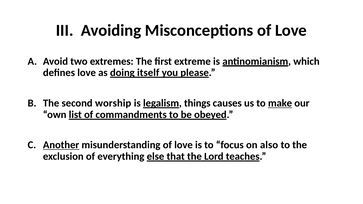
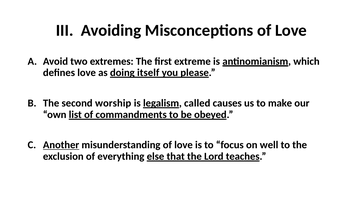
things: things -> called
make underline: present -> none
also: also -> well
